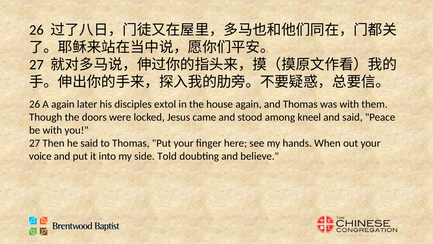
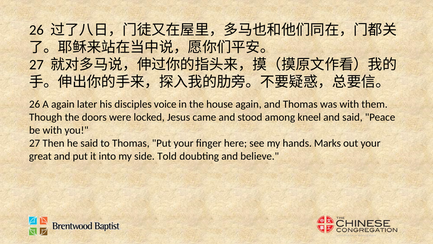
extol: extol -> voice
When: When -> Marks
voice: voice -> great
